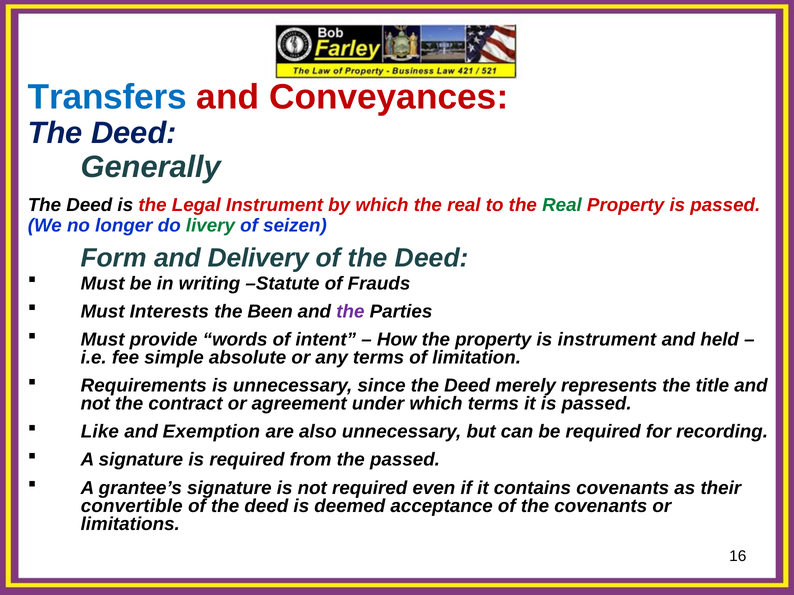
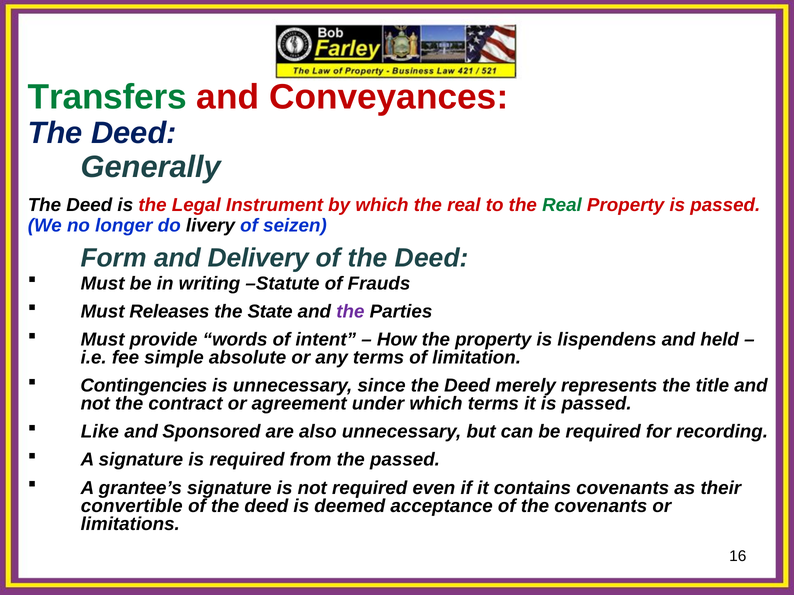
Transfers colour: blue -> green
livery colour: green -> black
Interests: Interests -> Releases
Been: Been -> State
is instrument: instrument -> lispendens
Requirements: Requirements -> Contingencies
Exemption: Exemption -> Sponsored
